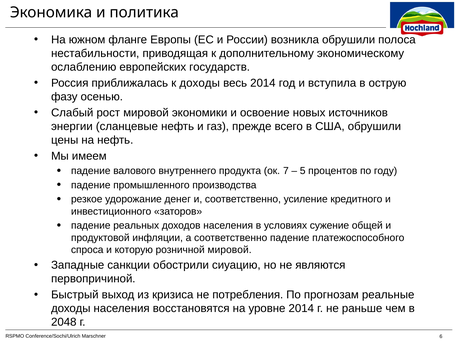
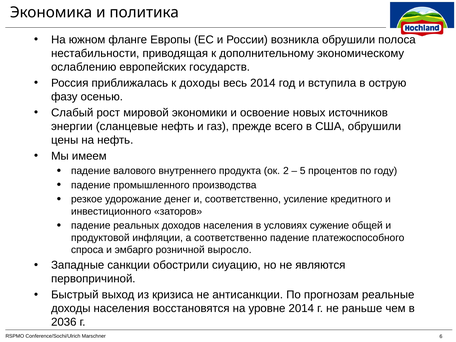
7: 7 -> 2
которую: которую -> эмбарго
розничной мировой: мировой -> выросло
потребления: потребления -> антисанкции
2048: 2048 -> 2036
